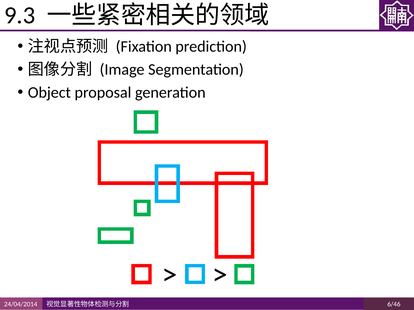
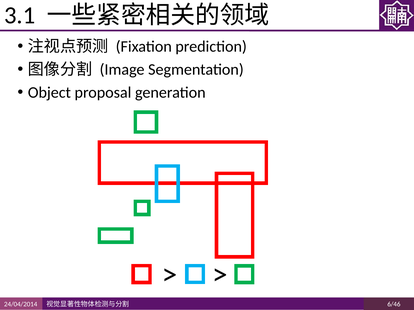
9.3: 9.3 -> 3.1
